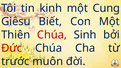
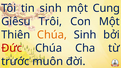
tin kinh: kinh -> sinh
Biết: Biết -> Trôi
Chúa at (52, 35) colour: red -> orange
